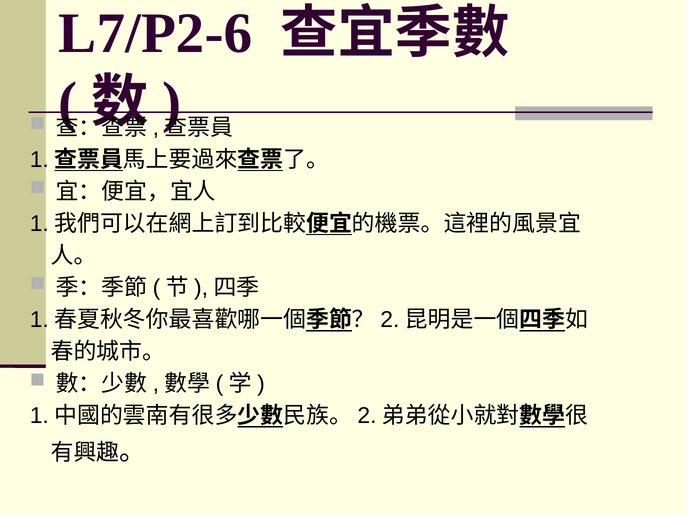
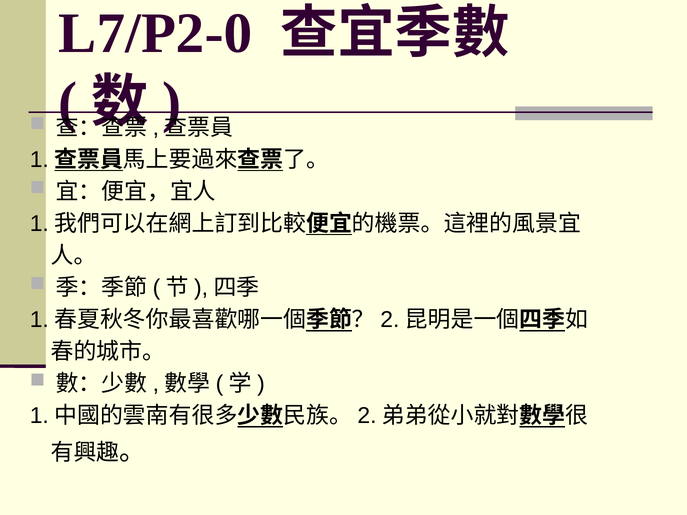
L7/P2-6: L7/P2-6 -> L7/P2-0
